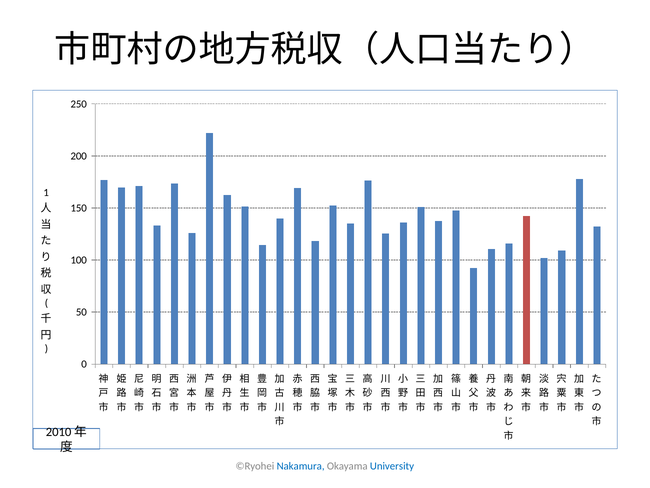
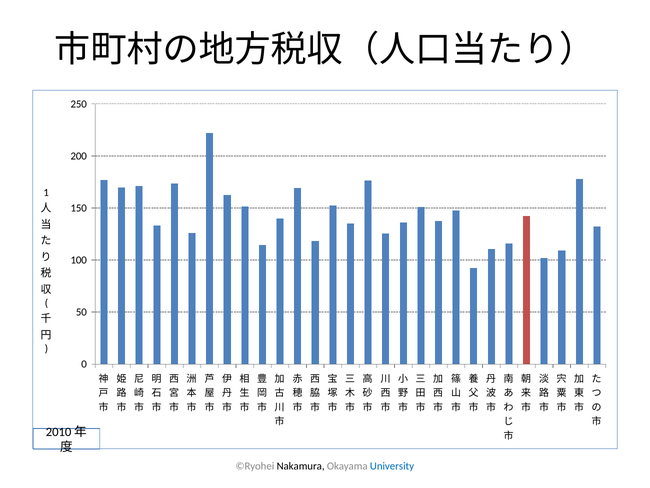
Nakamura colour: blue -> black
